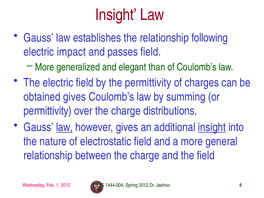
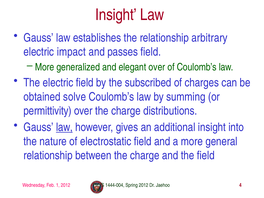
following: following -> arbitrary
elegant than: than -> over
the permittivity: permittivity -> subscribed
obtained gives: gives -> solve
insight at (212, 127) underline: present -> none
